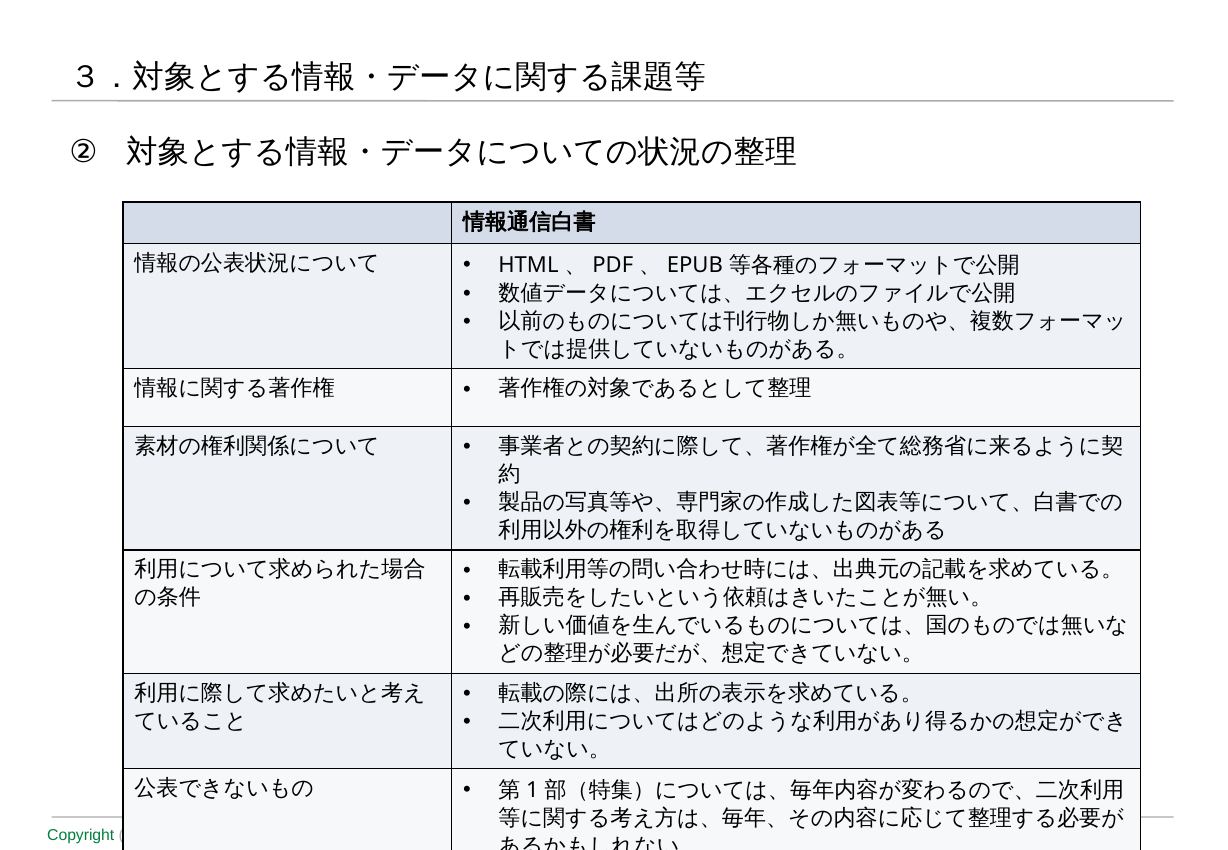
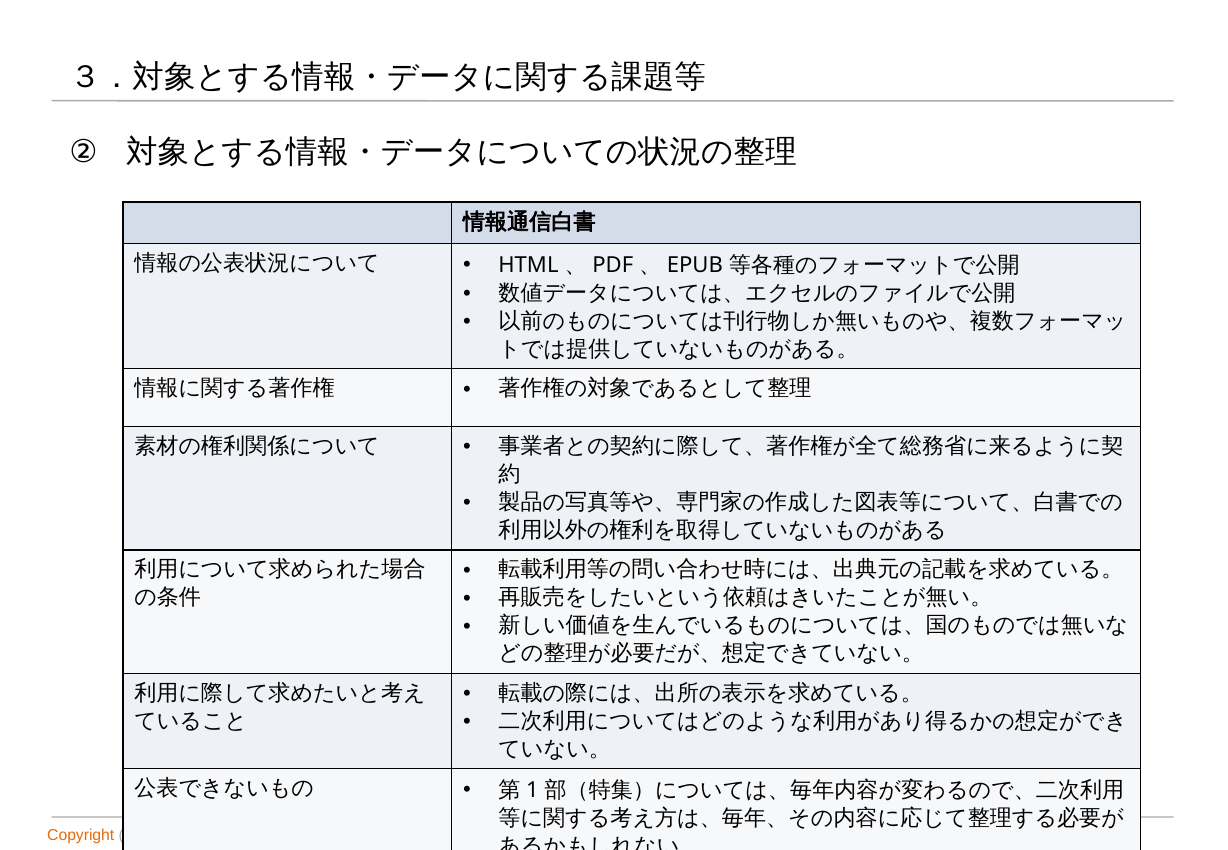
Copyright colour: green -> orange
